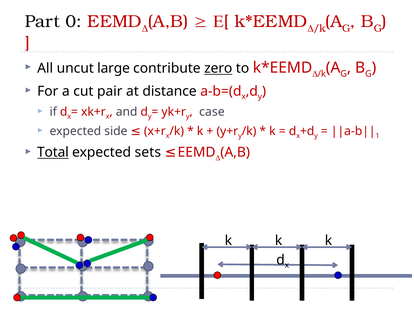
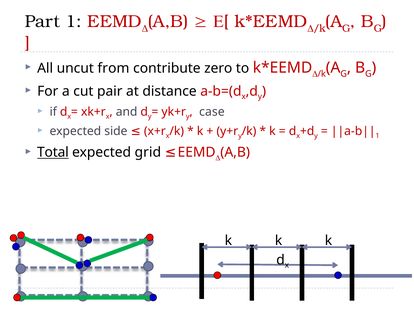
Part 0: 0 -> 1
large: large -> from
zero underline: present -> none
sets: sets -> grid
